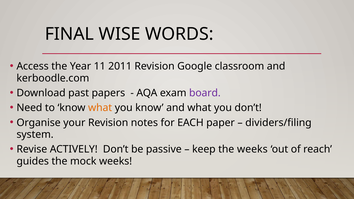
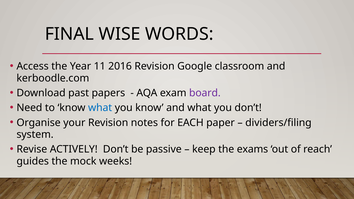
2011: 2011 -> 2016
what at (100, 108) colour: orange -> blue
the weeks: weeks -> exams
